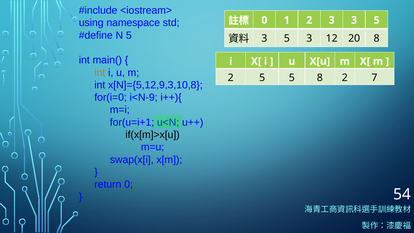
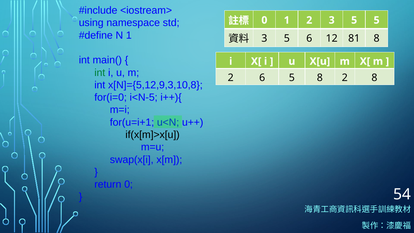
2 3 3: 3 -> 5
N 5: 5 -> 1
5 3: 3 -> 6
20: 20 -> 81
int at (100, 73) colour: orange -> green
2 5: 5 -> 6
2 7: 7 -> 8
i<N-9: i<N-9 -> i<N-5
